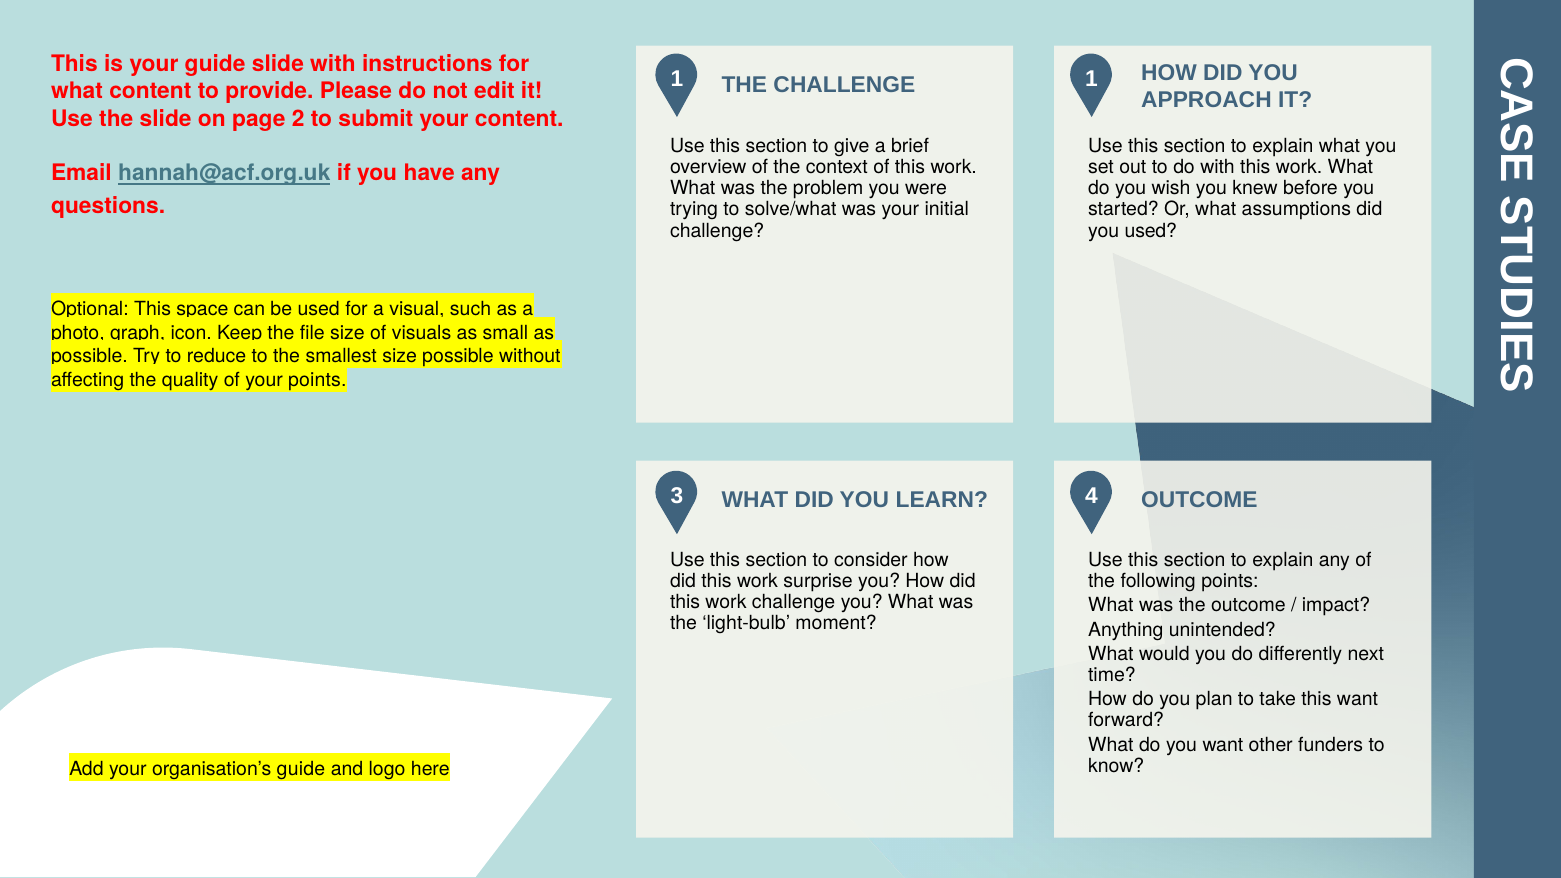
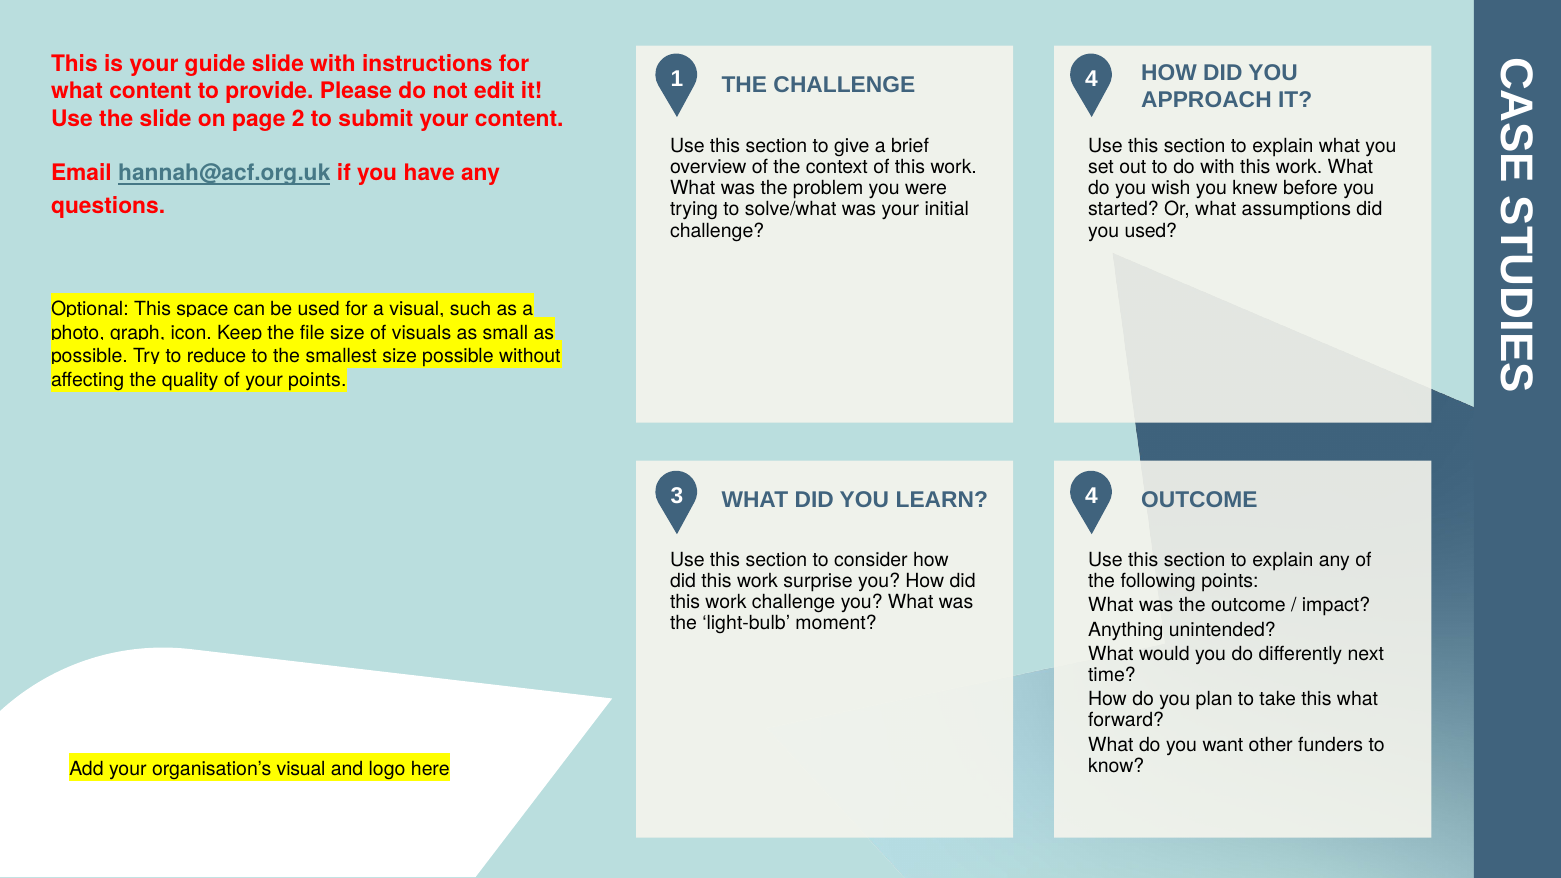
1 at (1092, 79): 1 -> 4
this want: want -> what
organisation’s guide: guide -> visual
